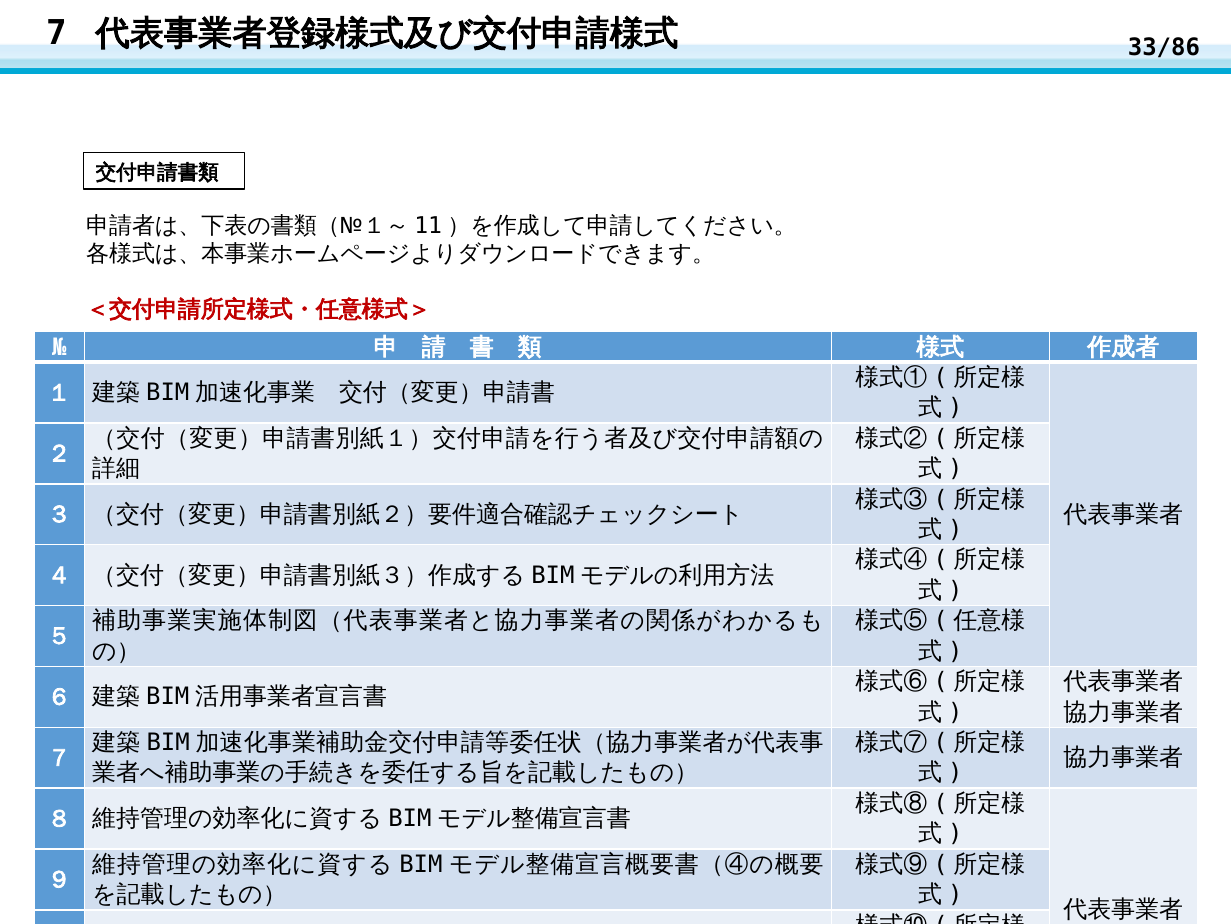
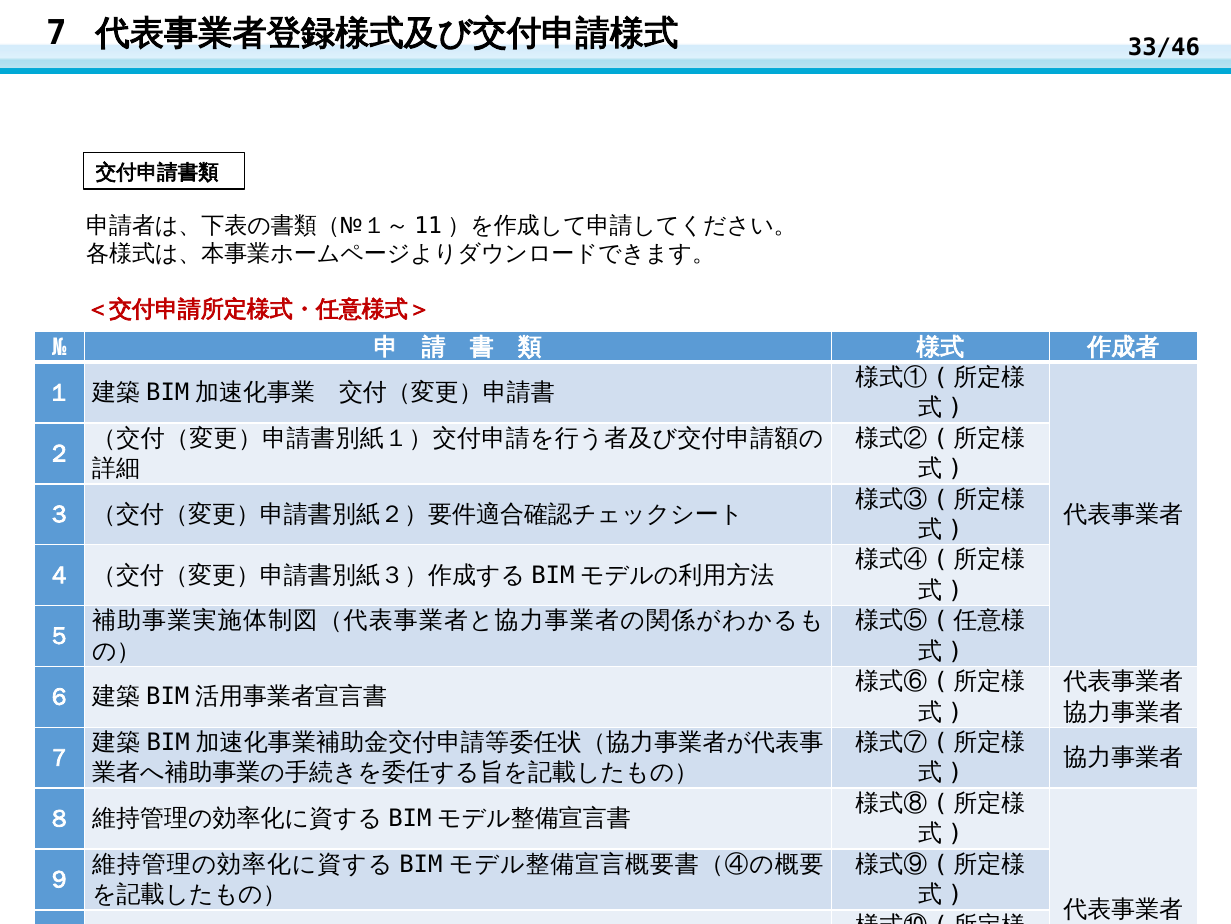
33/86: 33/86 -> 33/46
